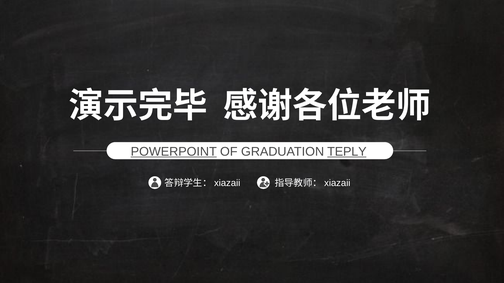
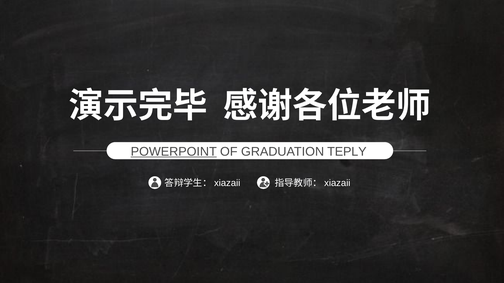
TEPLY underline: present -> none
